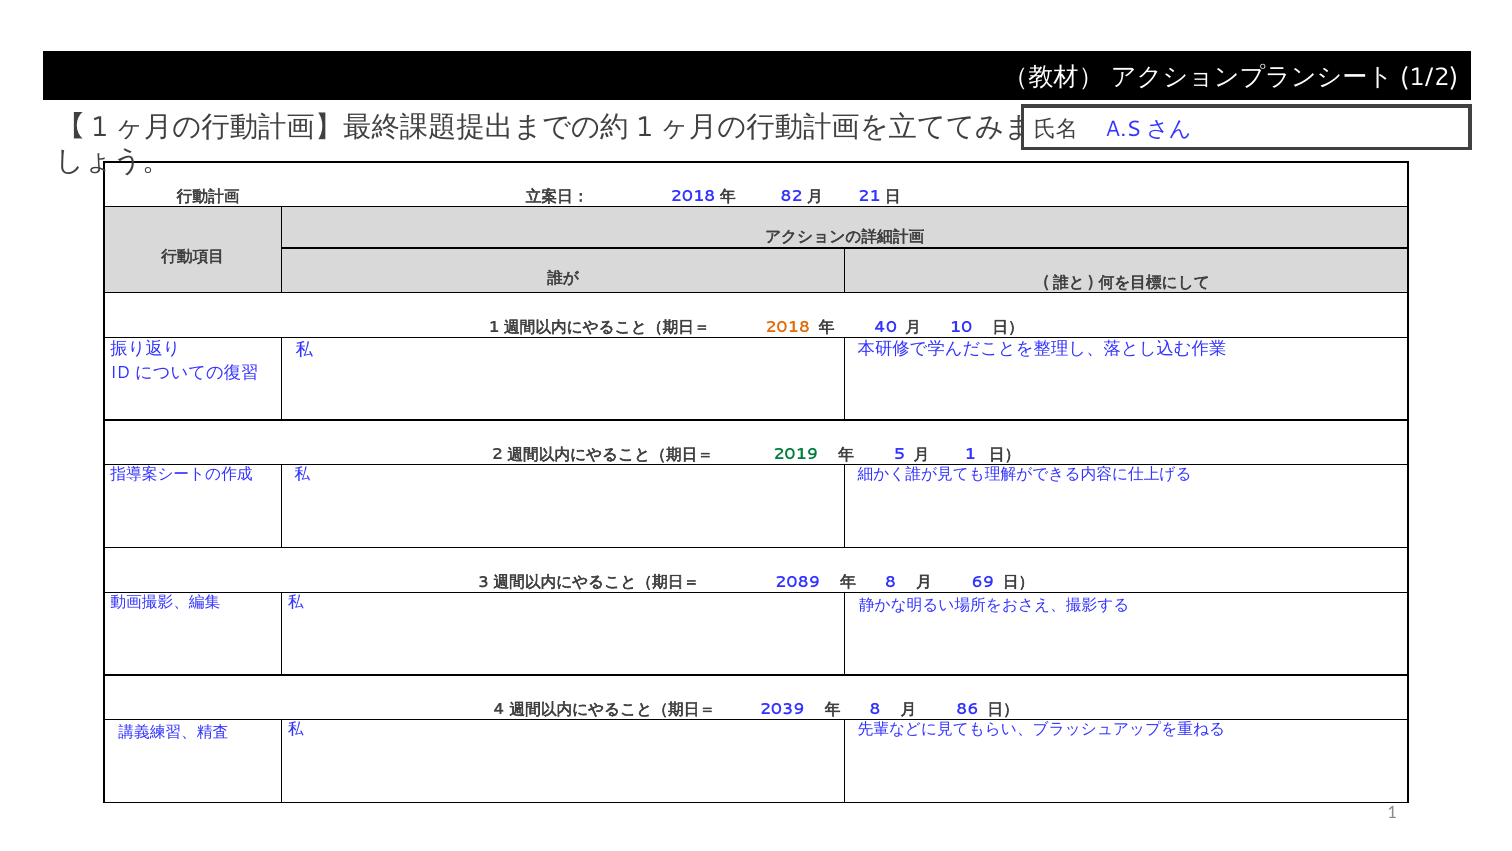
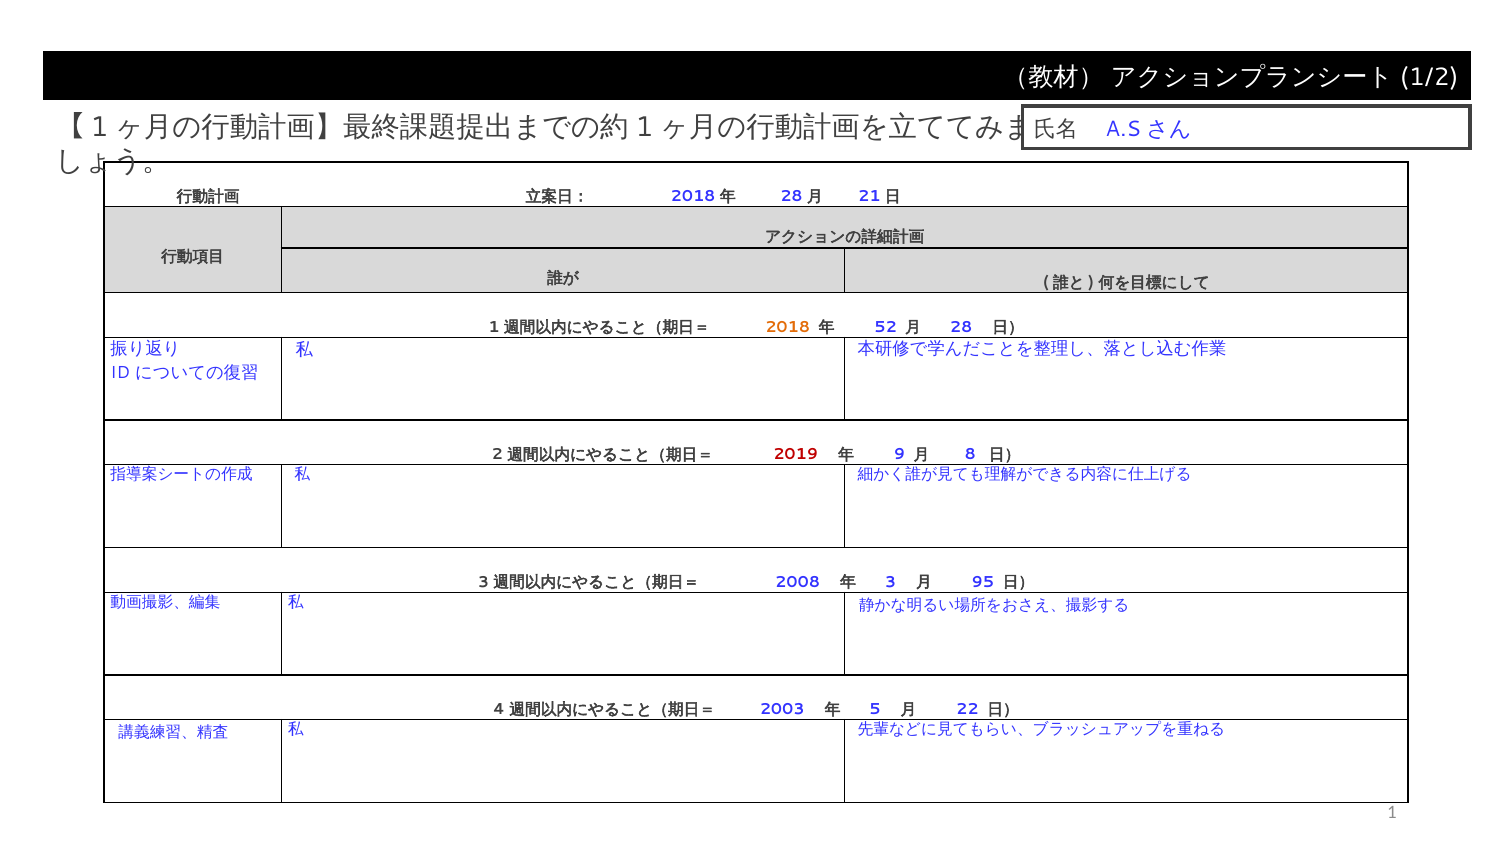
82 at (791, 196): 82 -> 28
40: 40 -> 52
10 at (961, 327): 10 -> 28
2019 colour: green -> red
5: 5 -> 9
1 at (970, 454): 1 -> 8
2089: 2089 -> 2008
8 at (890, 581): 8 -> 3
69: 69 -> 95
2039: 2039 -> 2003
8 at (875, 709): 8 -> 5
86: 86 -> 22
